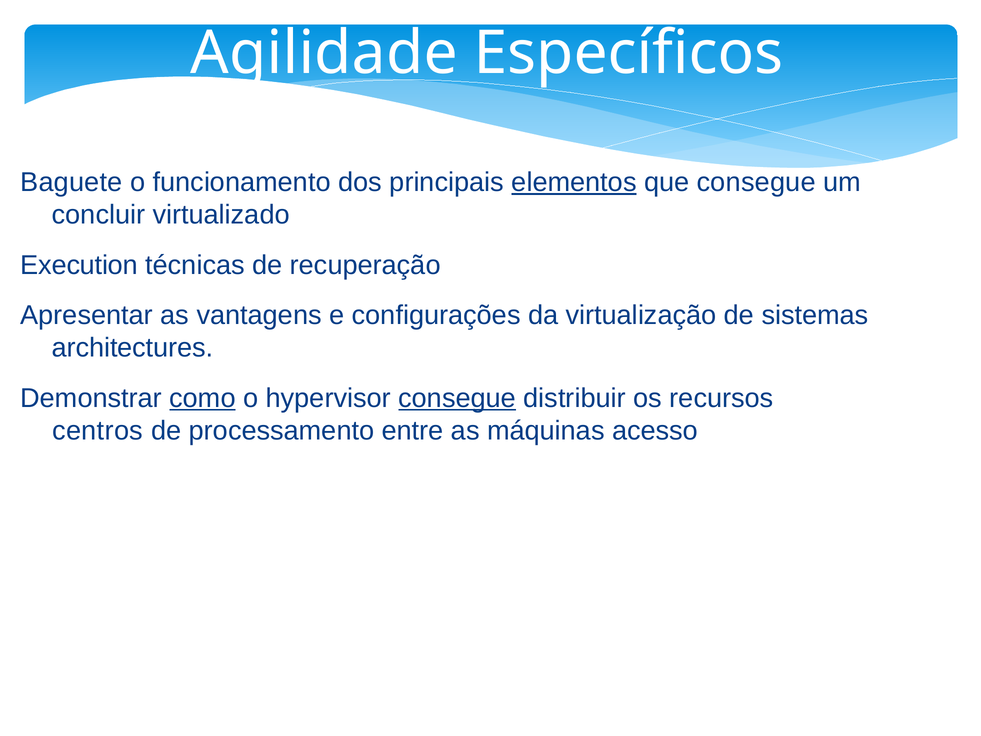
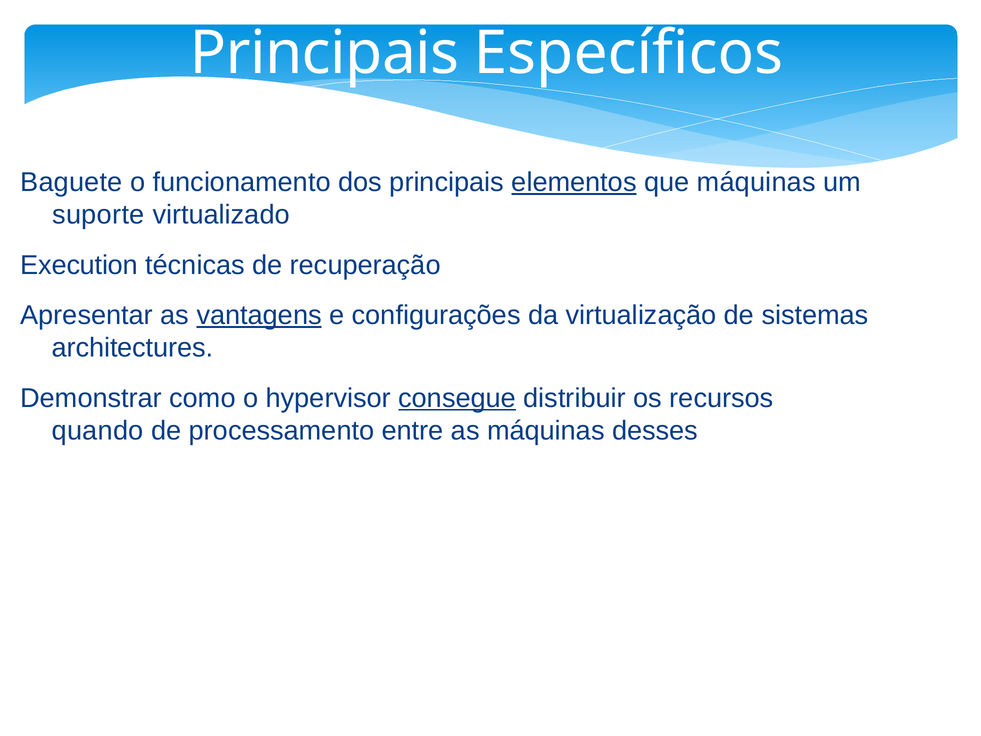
Agilidade at (324, 53): Agilidade -> Principais
que consegue: consegue -> máquinas
concluir: concluir -> suporte
vantagens underline: none -> present
como underline: present -> none
centros: centros -> quando
acesso: acesso -> desses
